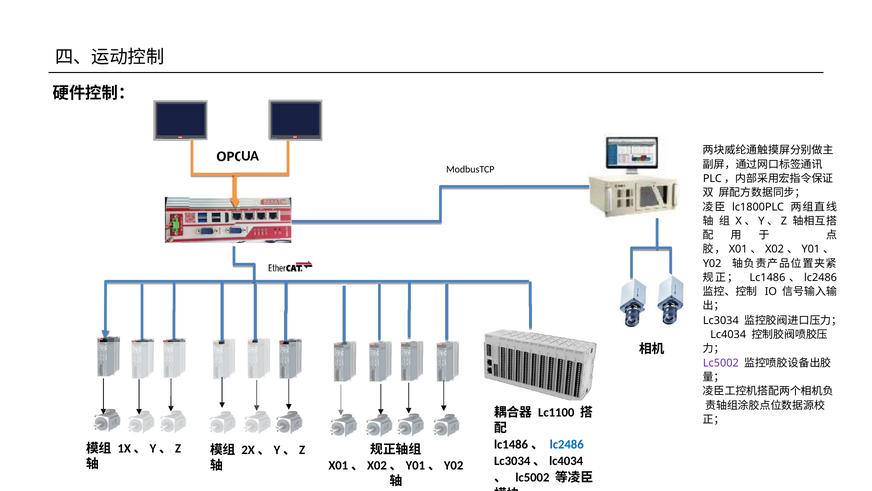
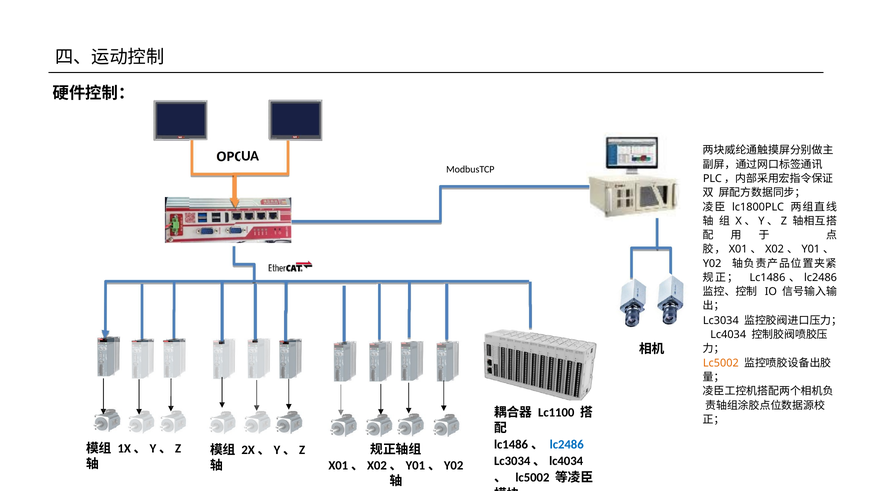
Lc5002 at (721, 363) colour: purple -> orange
